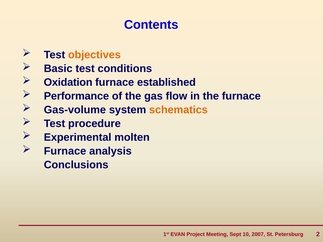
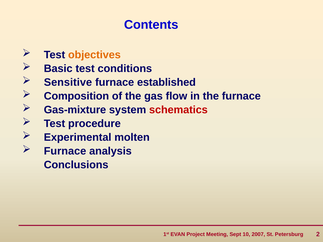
Oxidation: Oxidation -> Sensitive
Performance: Performance -> Composition
Gas-volume: Gas-volume -> Gas-mixture
schematics colour: orange -> red
